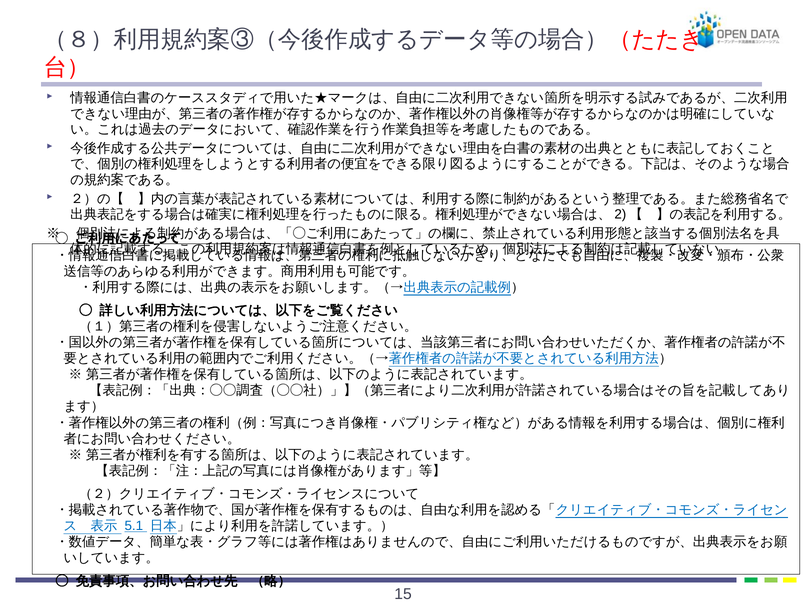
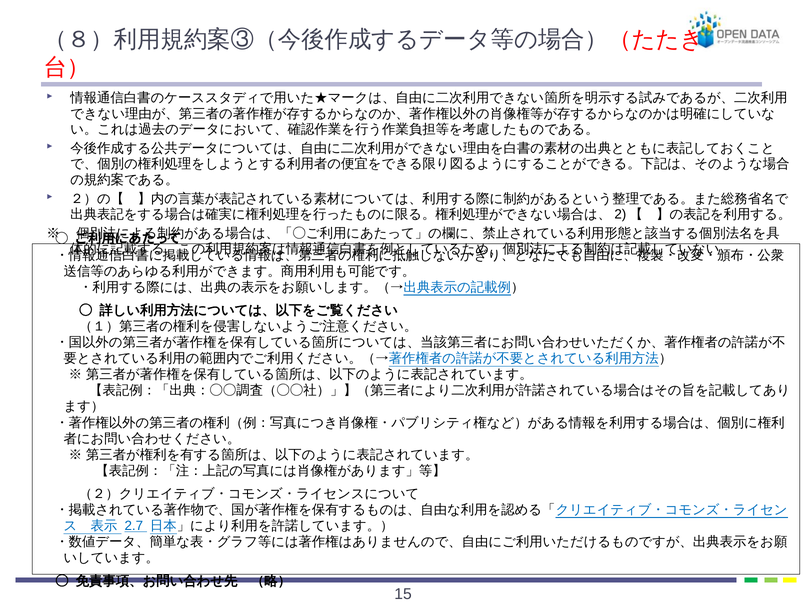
5.1: 5.1 -> 2.7
